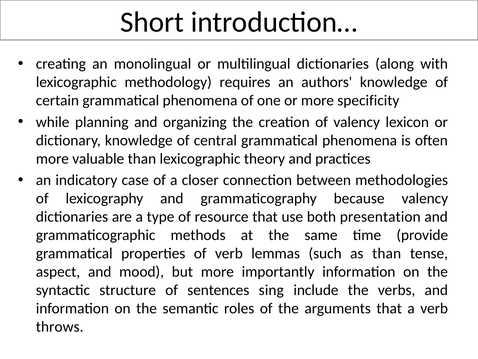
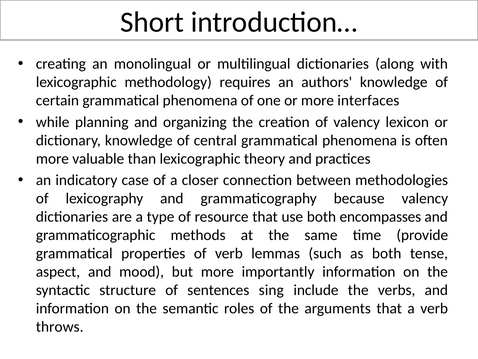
specificity: specificity -> interfaces
presentation: presentation -> encompasses
as than: than -> both
